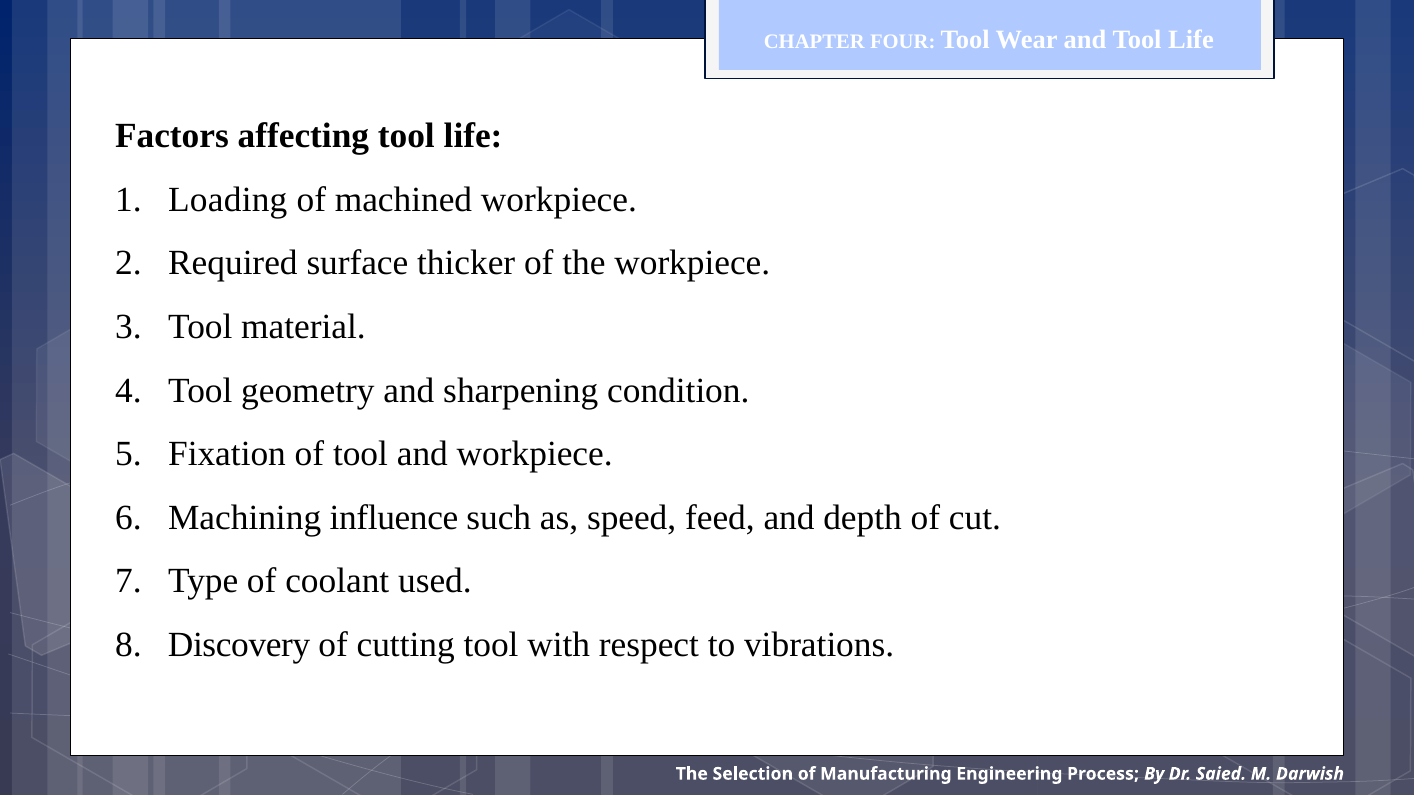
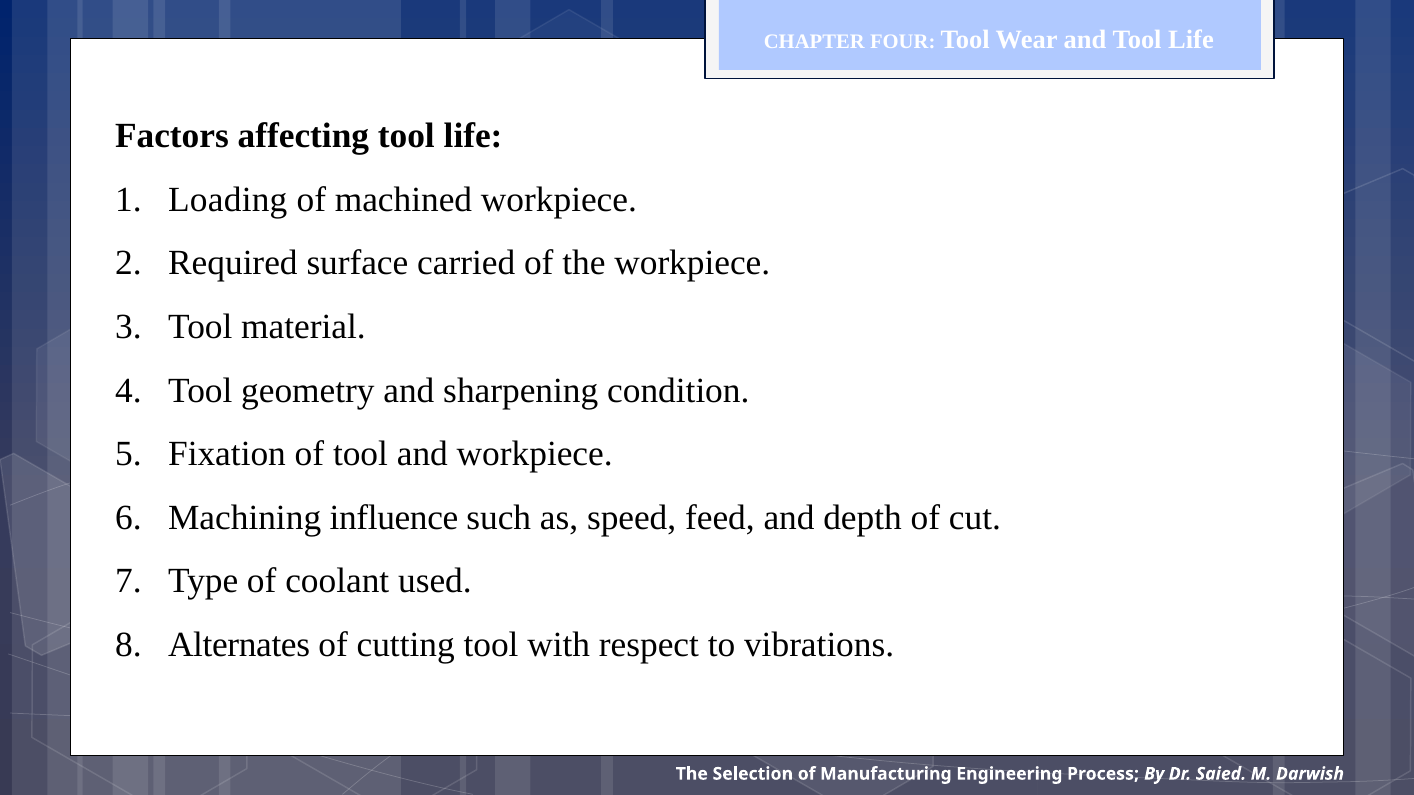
thicker: thicker -> carried
Discovery: Discovery -> Alternates
